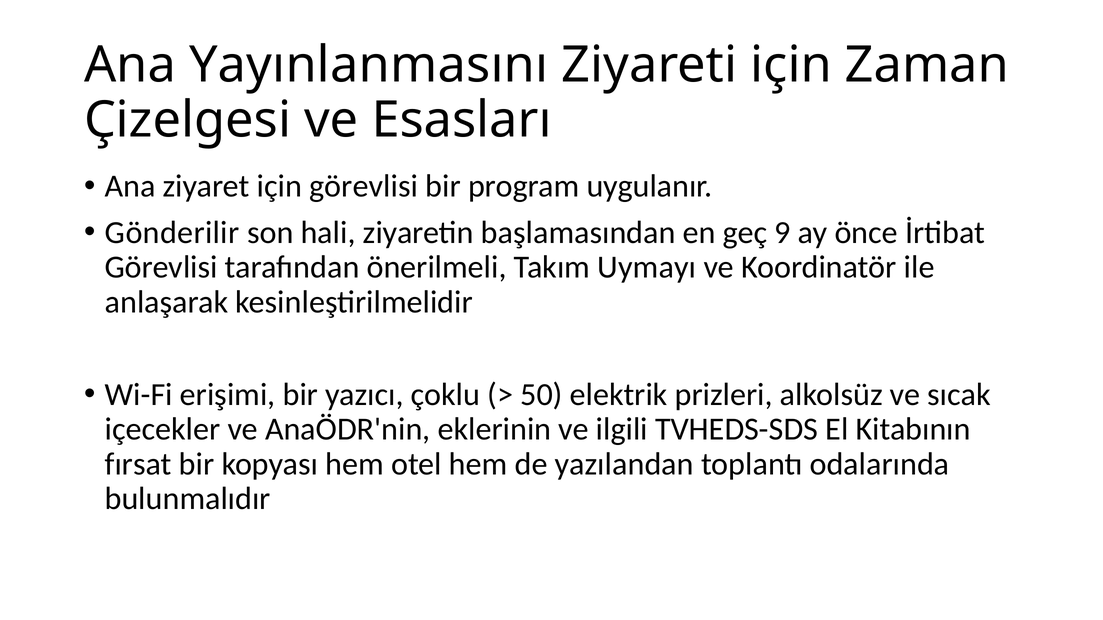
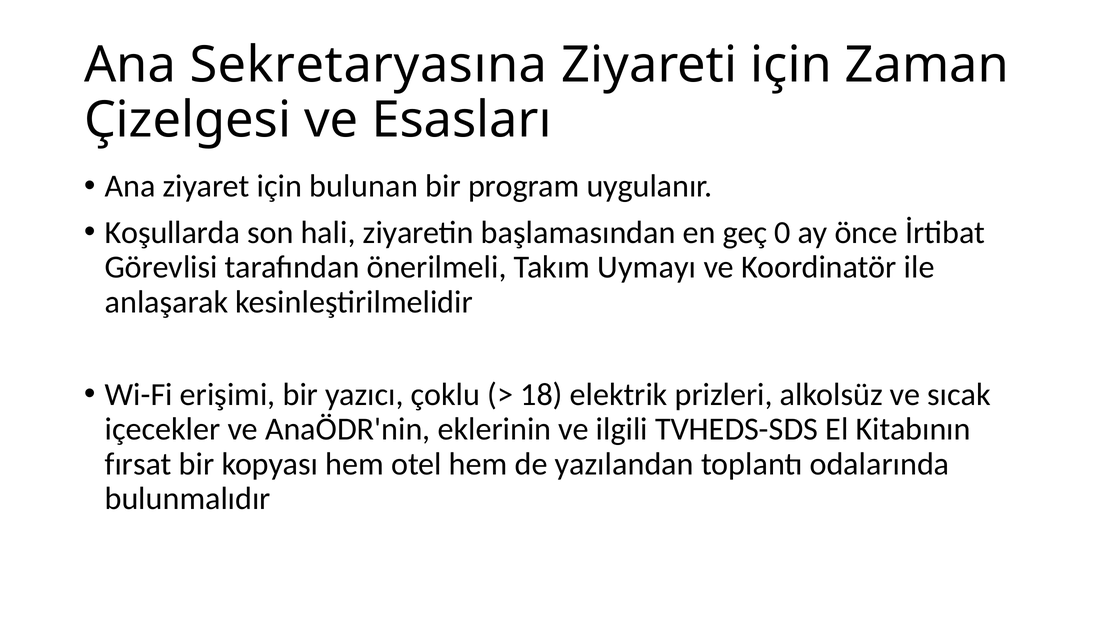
Yayınlanmasını: Yayınlanmasını -> Sekretaryasına
için görevlisi: görevlisi -> bulunan
Gönderilir: Gönderilir -> Koşullarda
9: 9 -> 0
50: 50 -> 18
